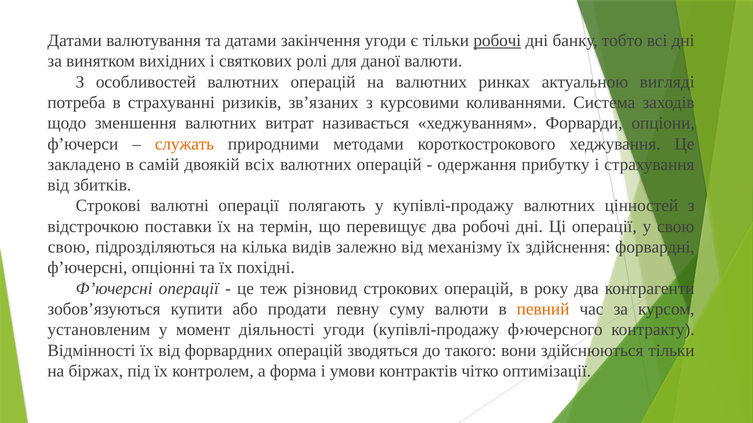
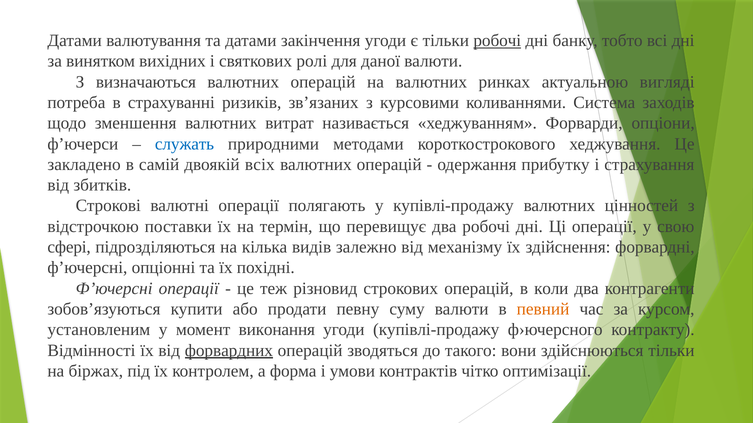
особливостей: особливостей -> визначаються
служать colour: orange -> blue
свою at (69, 247): свою -> сфері
року: року -> коли
діяльності: діяльності -> виконання
форвардних underline: none -> present
